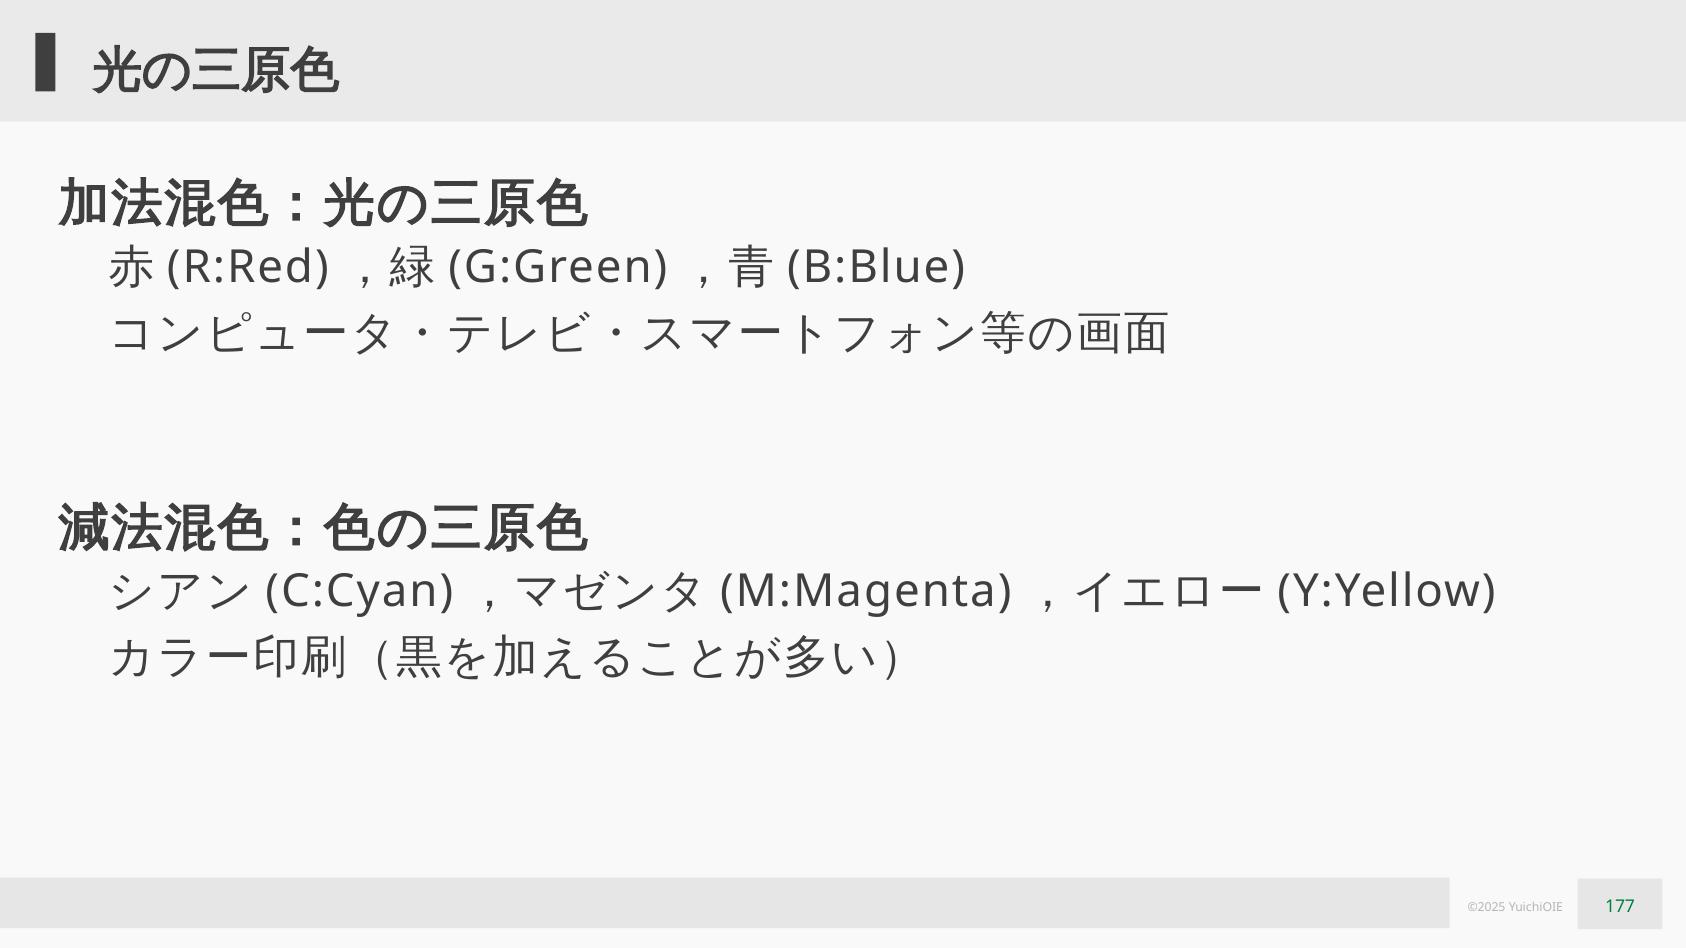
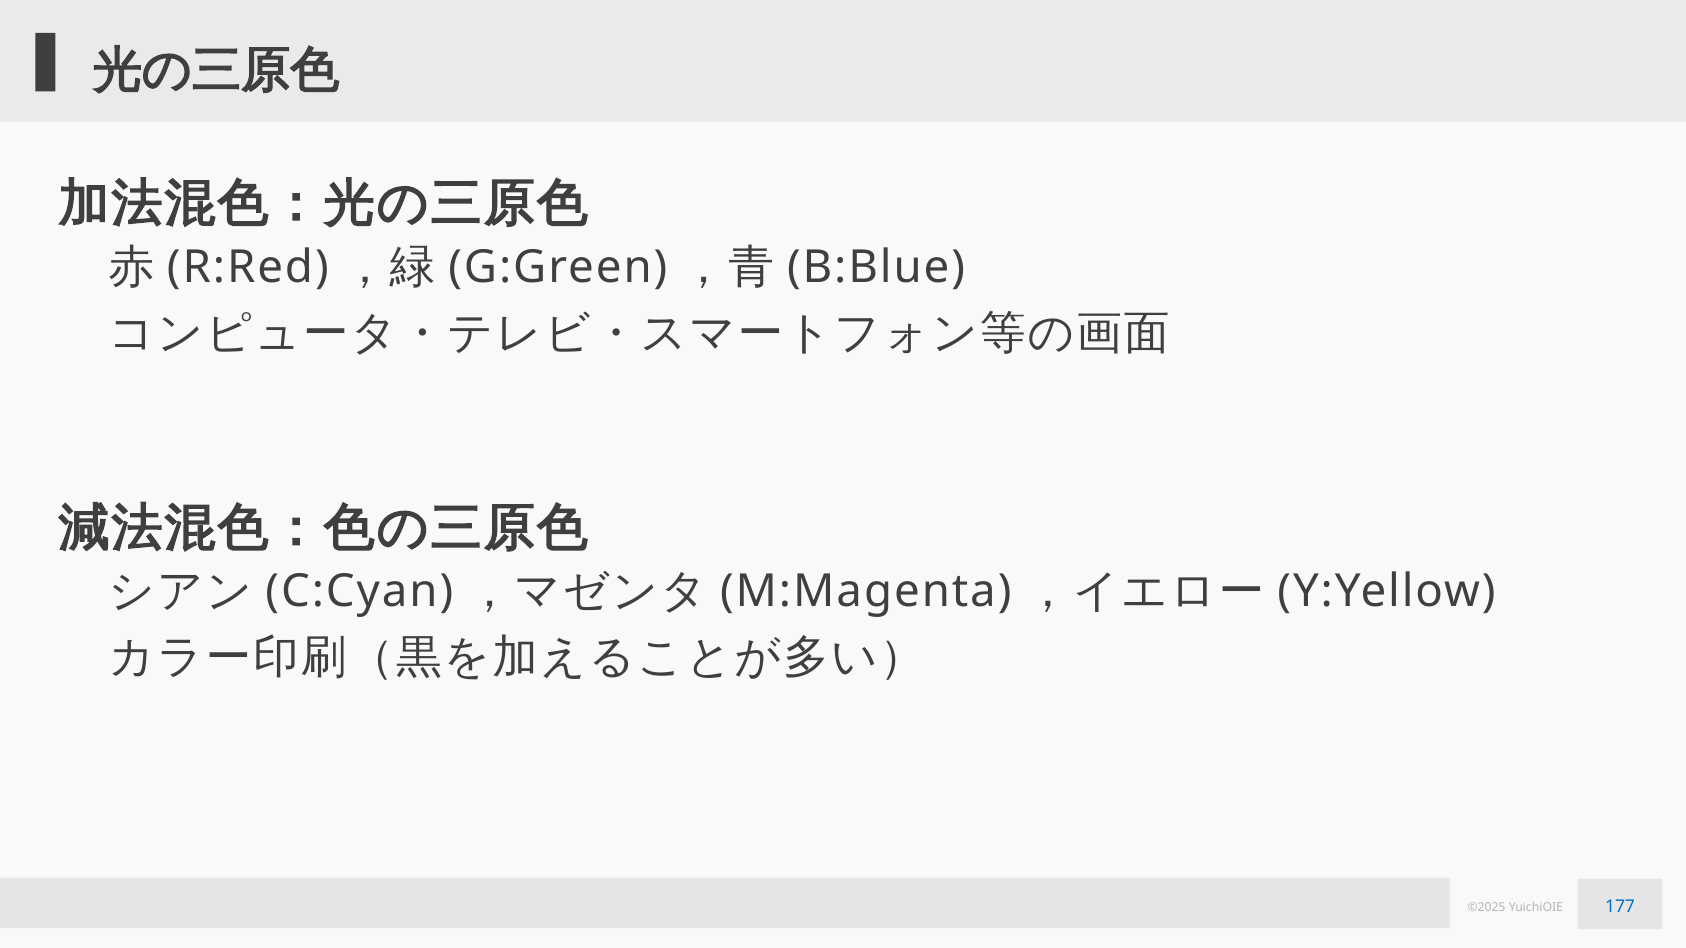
177 colour: green -> blue
